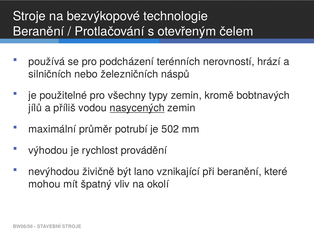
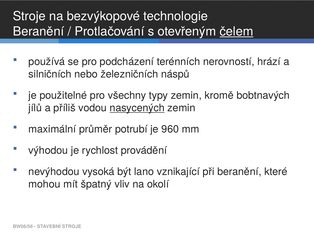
čelem underline: none -> present
502: 502 -> 960
živičně: živičně -> vysoká
